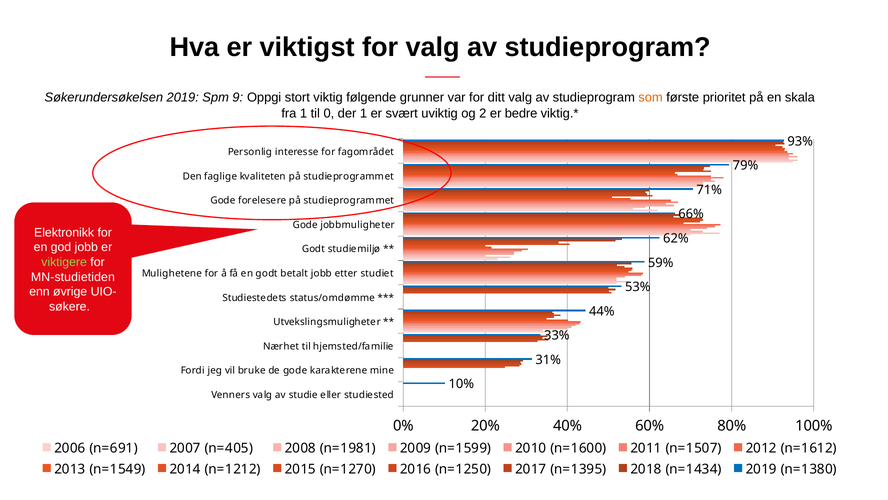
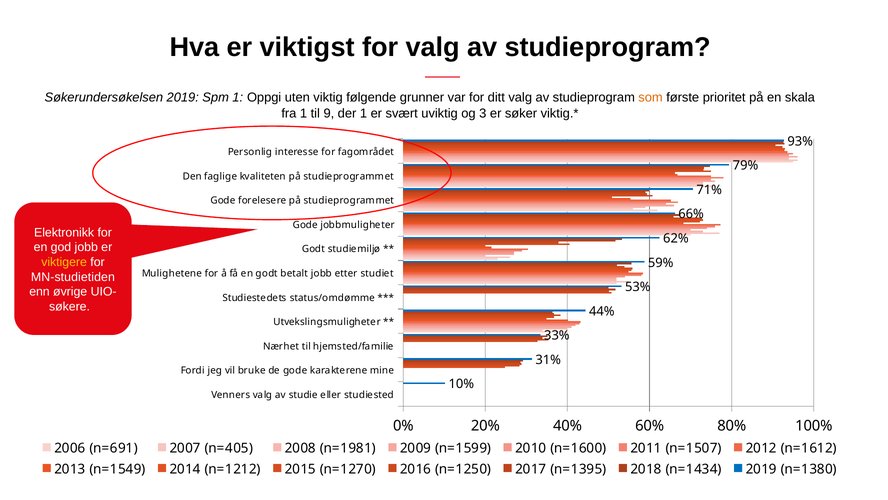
Spm 9: 9 -> 1
stort: stort -> uten
0: 0 -> 9
2: 2 -> 3
bedre: bedre -> søker
viktigere colour: light green -> yellow
